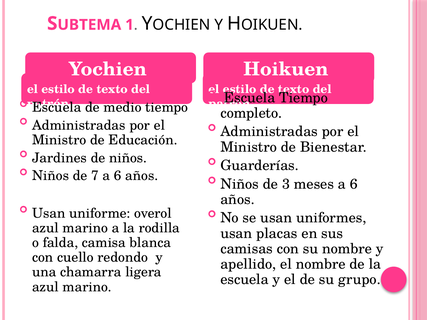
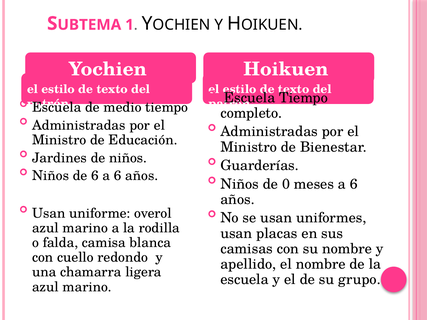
de 7: 7 -> 6
3: 3 -> 0
